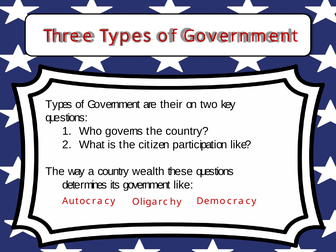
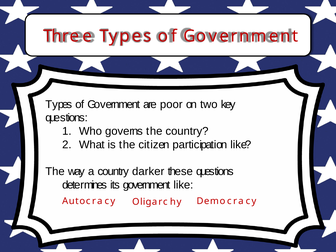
their: their -> poor
wealth: wealth -> darker
